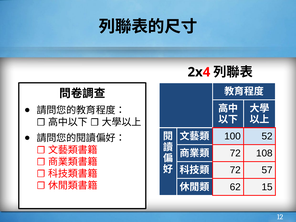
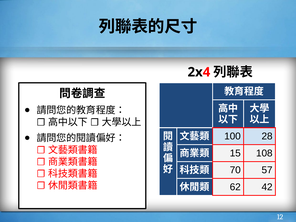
52: 52 -> 28
72 at (235, 153): 72 -> 15
72 at (235, 170): 72 -> 70
15: 15 -> 42
